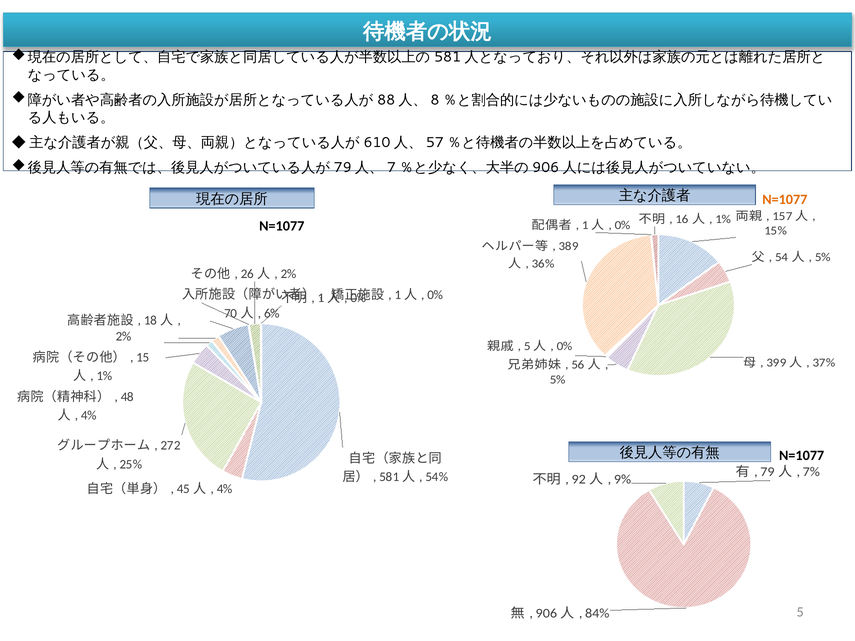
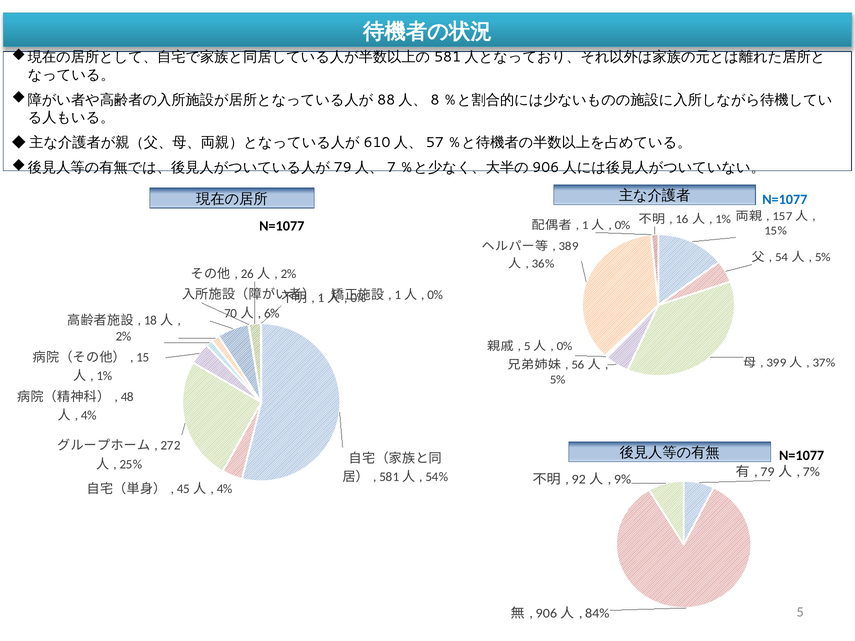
N=1077 at (785, 200) colour: orange -> blue
